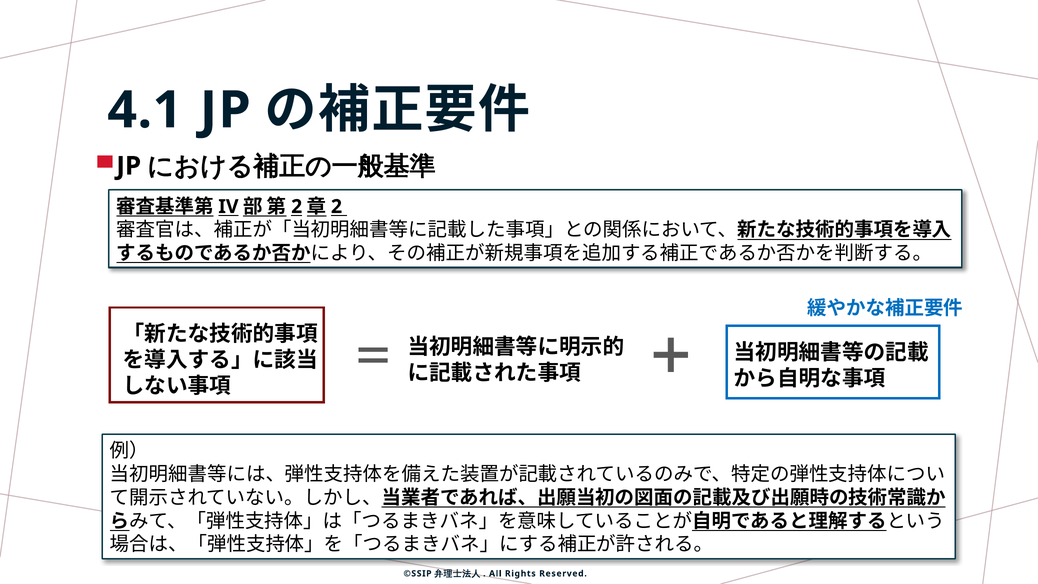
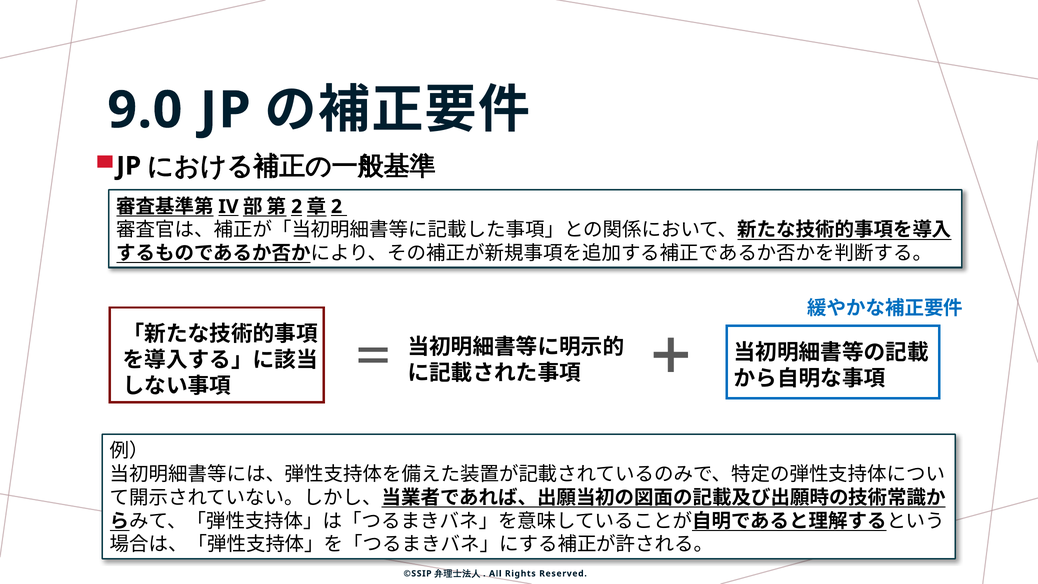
4.1: 4.1 -> 9.0
